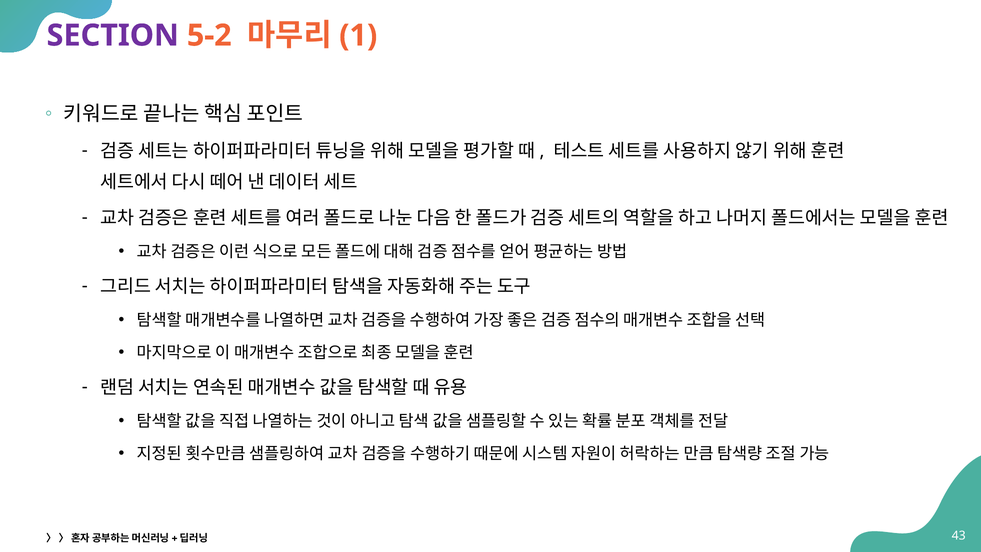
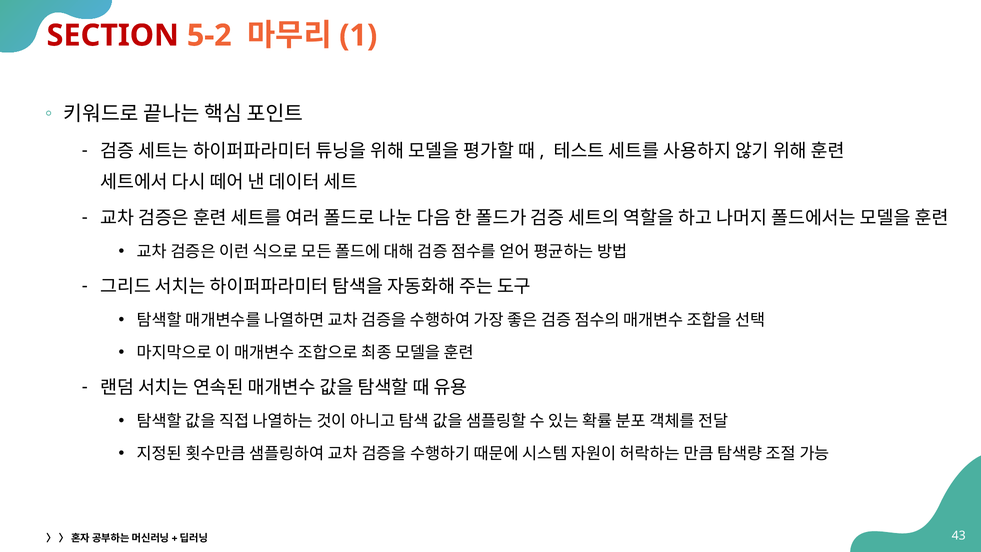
SECTION colour: purple -> red
